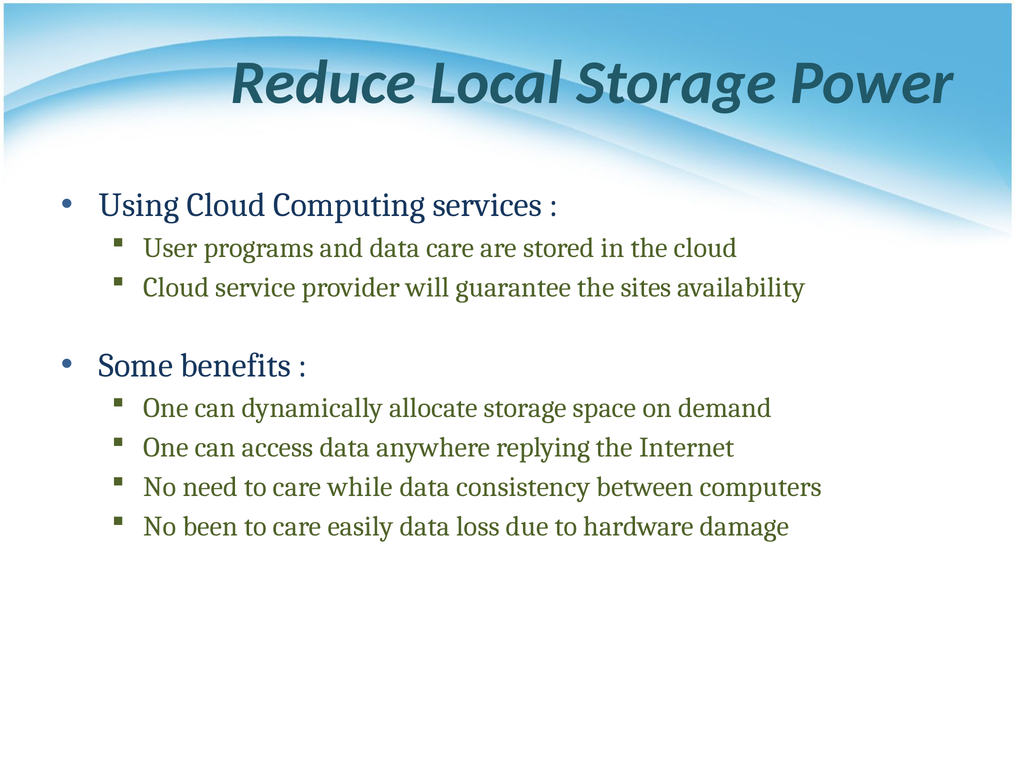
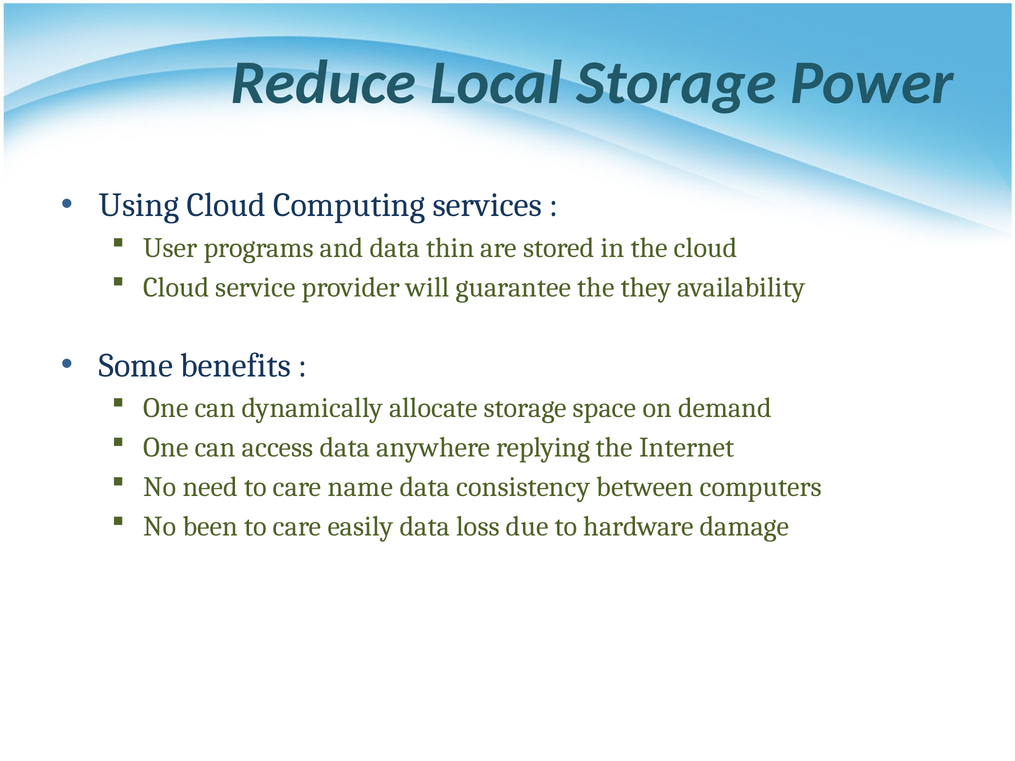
data care: care -> thin
sites: sites -> they
while: while -> name
